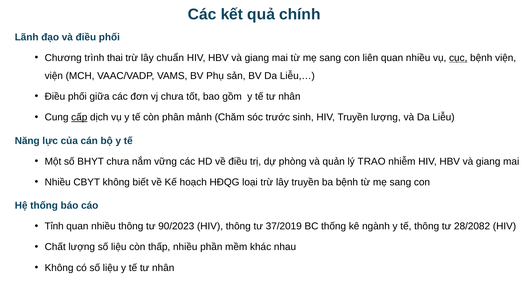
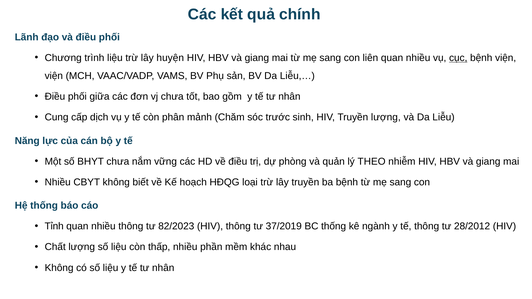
trình thai: thai -> liệu
chuẩn: chuẩn -> huyện
cấp underline: present -> none
TRAO: TRAO -> THEO
90/2023: 90/2023 -> 82/2023
28/2082: 28/2082 -> 28/2012
